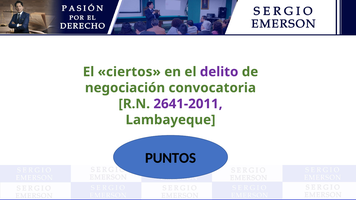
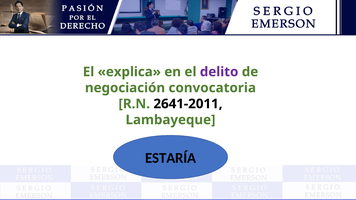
ciertos: ciertos -> explica
2641-2011 colour: purple -> black
PUNTOS: PUNTOS -> ESTARÍA
